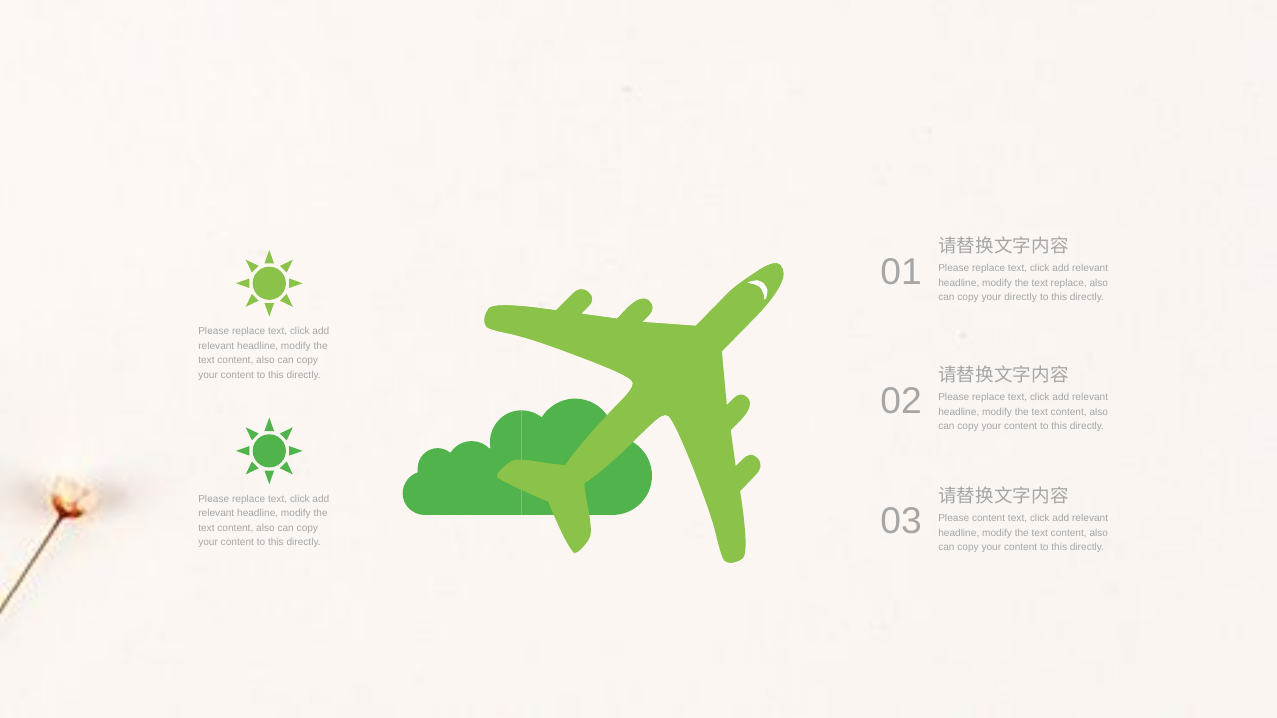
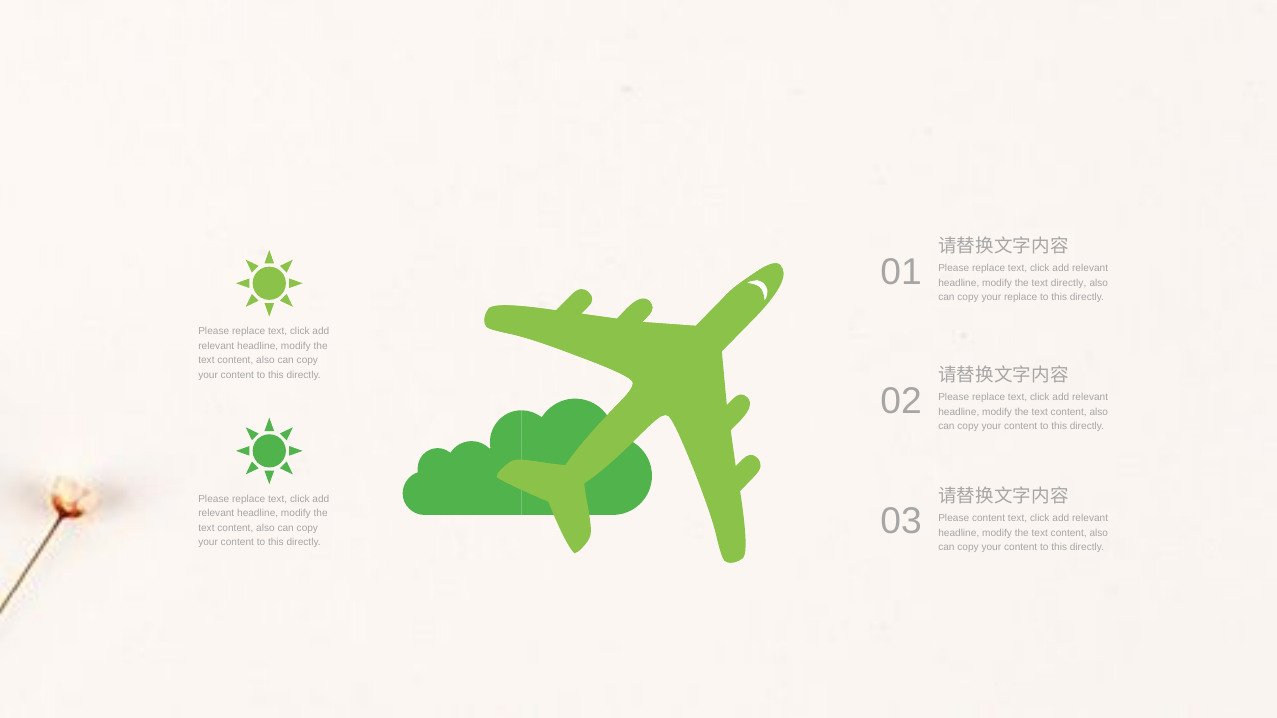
text replace: replace -> directly
your directly: directly -> replace
